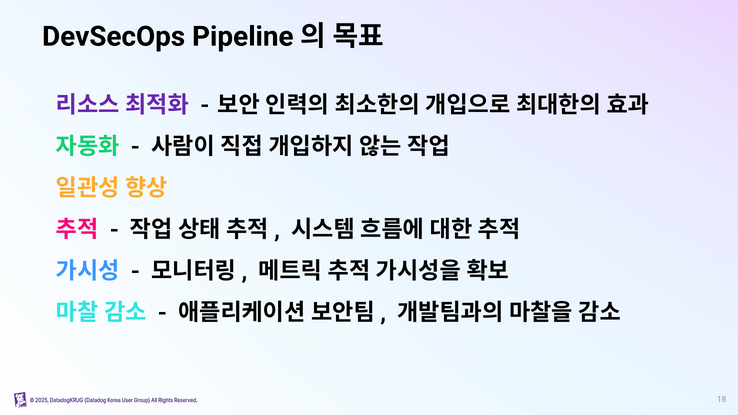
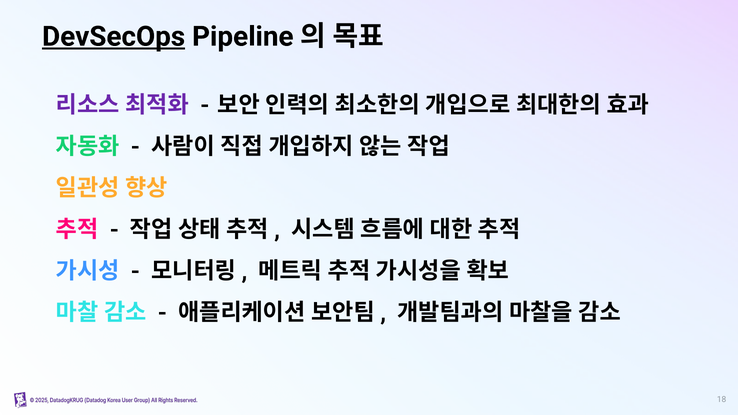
DevSecOps underline: none -> present
